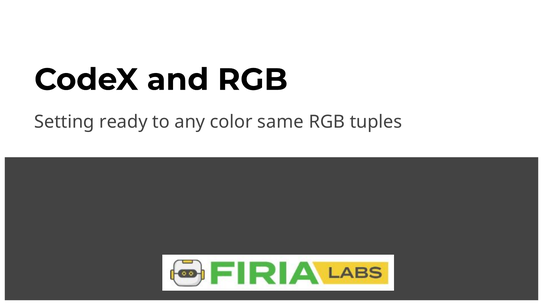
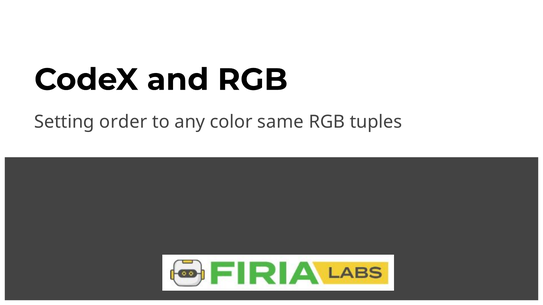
ready: ready -> order
